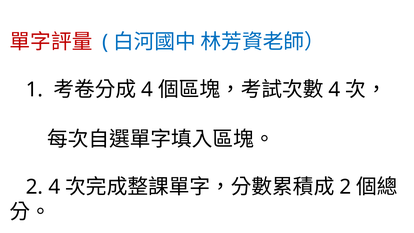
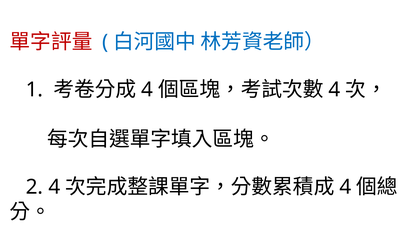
2 at (345, 187): 2 -> 4
